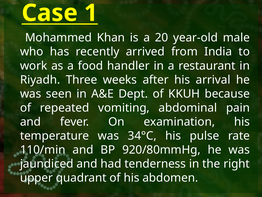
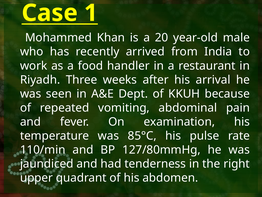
34°C: 34°C -> 85°C
920/80mmHg: 920/80mmHg -> 127/80mmHg
